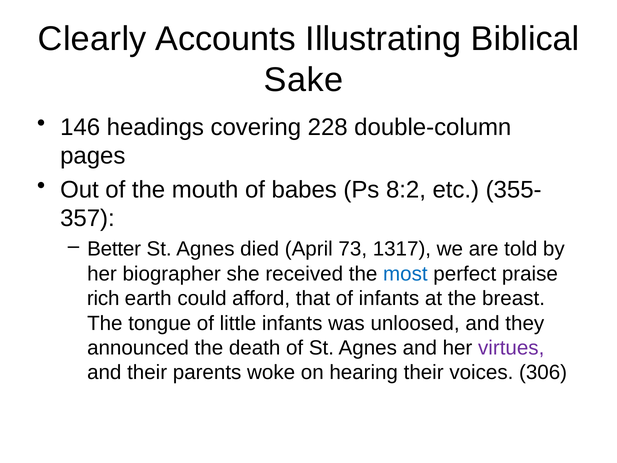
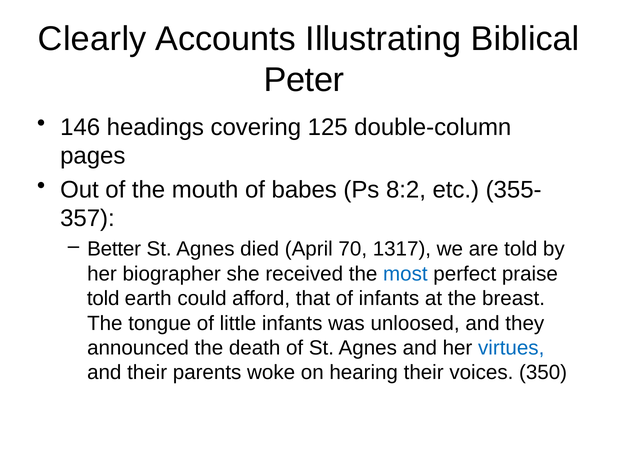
Sake: Sake -> Peter
228: 228 -> 125
73: 73 -> 70
rich at (103, 298): rich -> told
virtues colour: purple -> blue
306: 306 -> 350
